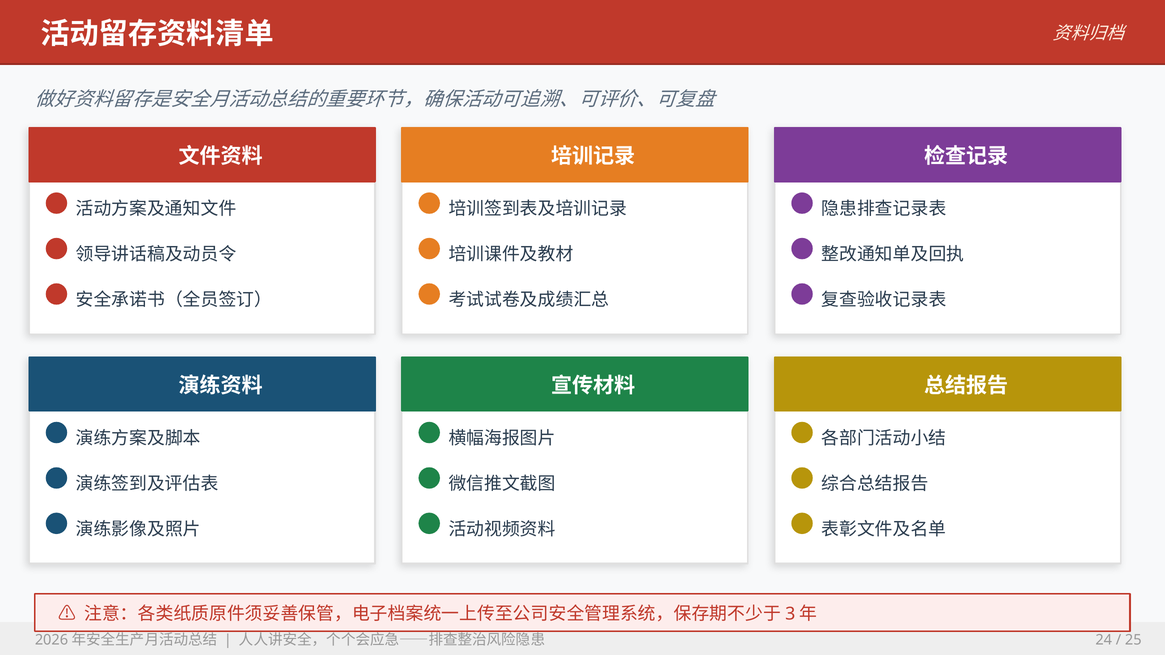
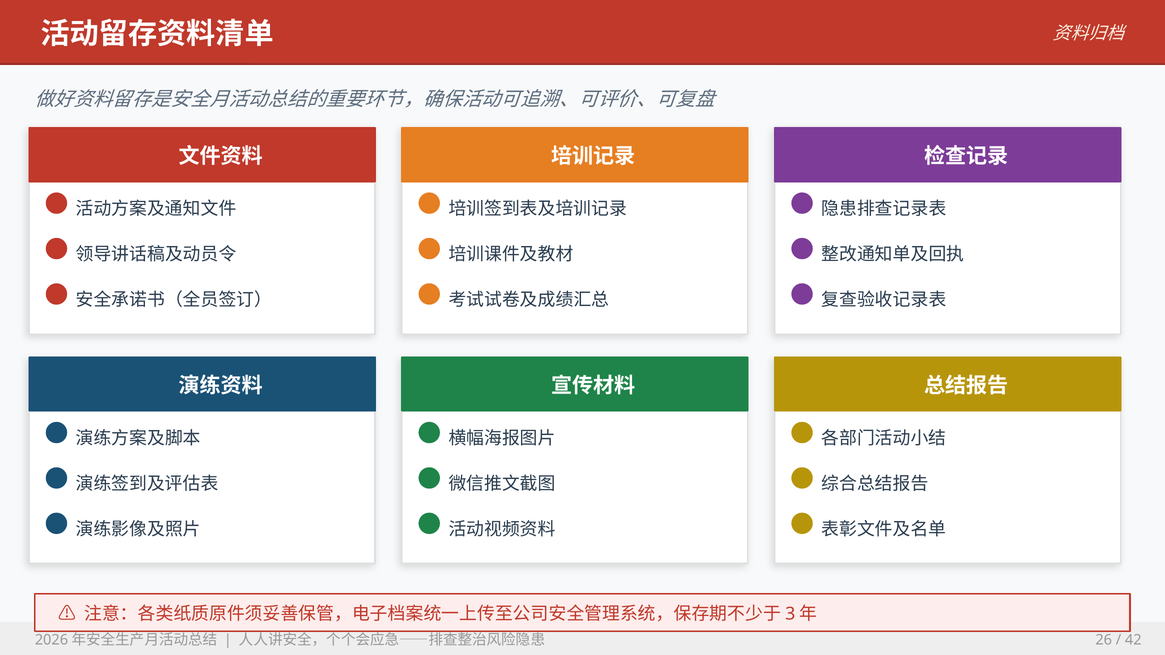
24: 24 -> 26
25: 25 -> 42
